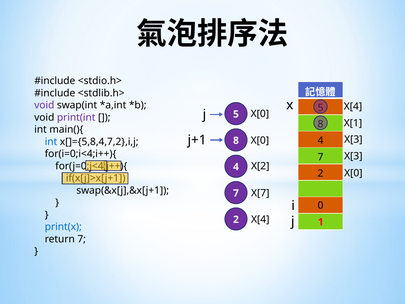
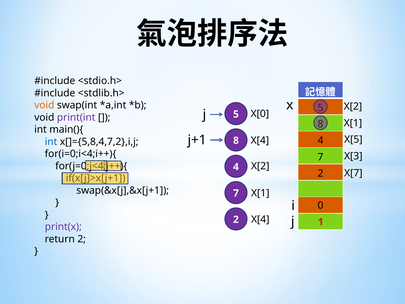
void at (44, 105) colour: purple -> orange
X[4 at (353, 106): X[4 -> X[2
X[3 at (353, 139): X[3 -> X[5
X[0 at (260, 140): X[0 -> X[4
X[0 at (353, 173): X[0 -> X[7
X[7 at (260, 193): X[7 -> X[1
print(x colour: blue -> purple
return 7: 7 -> 2
